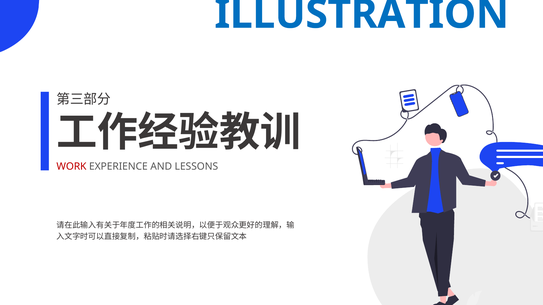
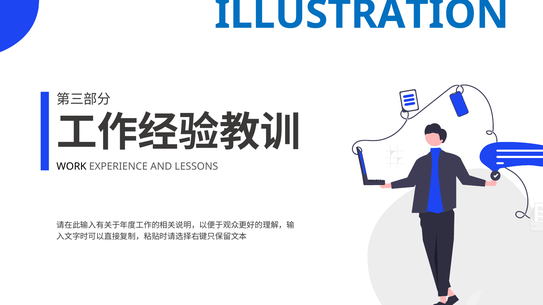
WORK colour: red -> black
